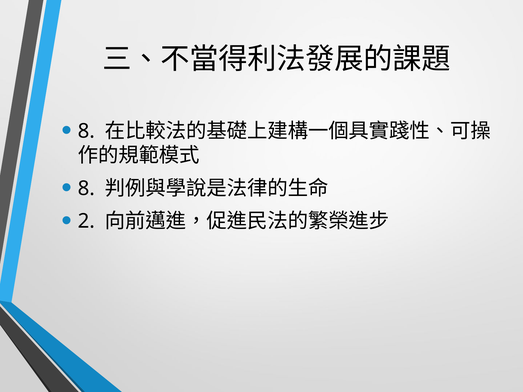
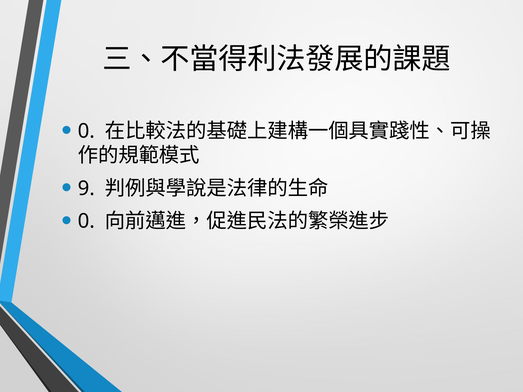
8 at (86, 131): 8 -> 0
8 at (86, 189): 8 -> 9
2 at (86, 221): 2 -> 0
